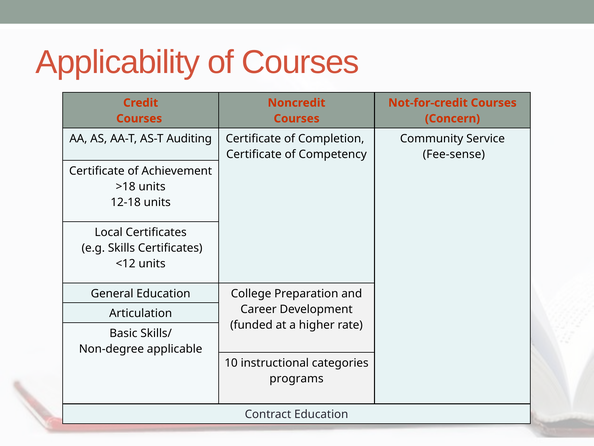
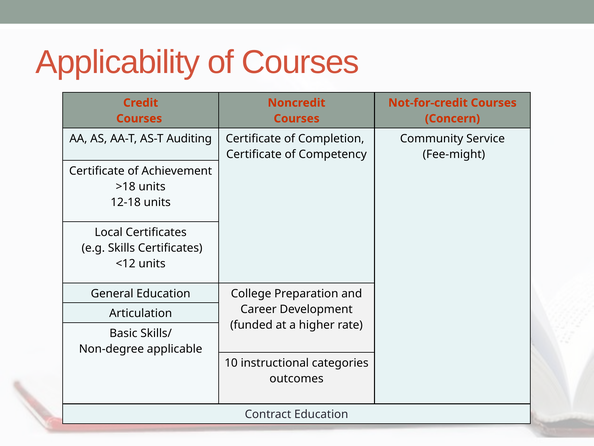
Fee-sense: Fee-sense -> Fee-might
programs: programs -> outcomes
